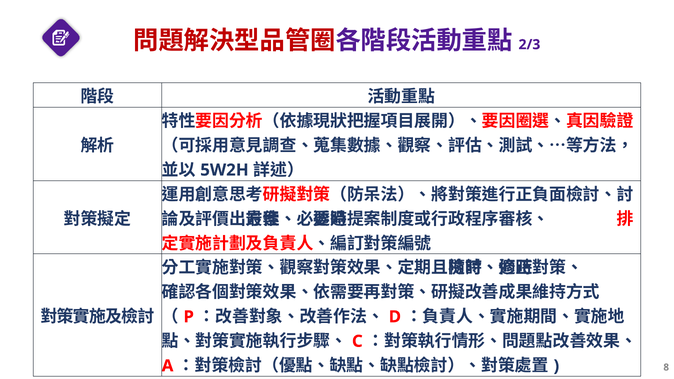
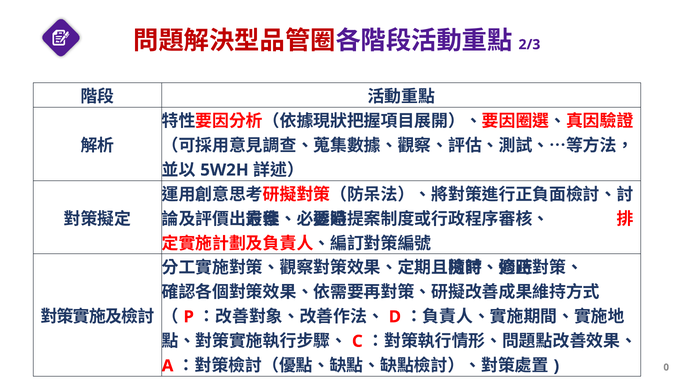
8: 8 -> 0
